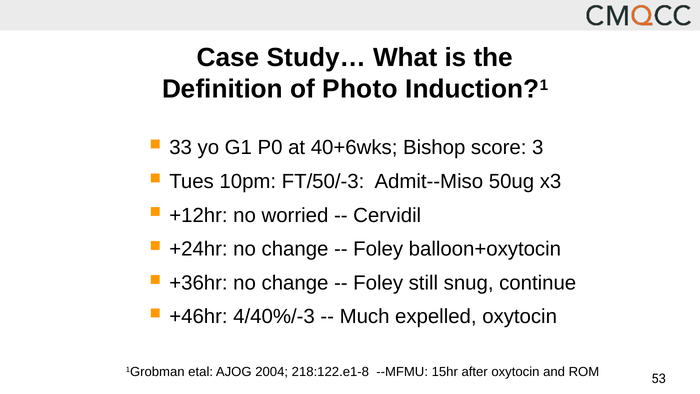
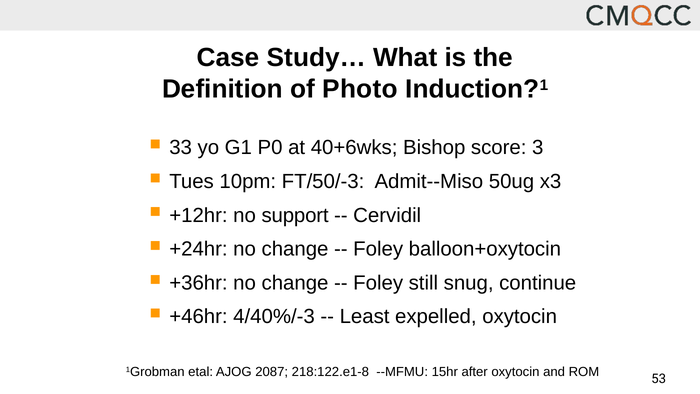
worried: worried -> support
Much: Much -> Least
2004: 2004 -> 2087
